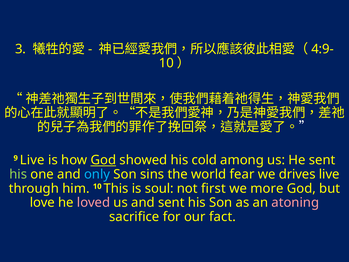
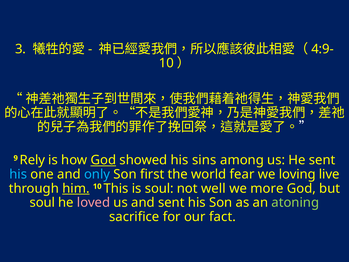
9 Live: Live -> Rely
cold: cold -> sins
his at (18, 174) colour: light green -> light blue
sins: sins -> first
drives: drives -> loving
him underline: none -> present
first: first -> well
love at (42, 202): love -> soul
atoning colour: pink -> light green
